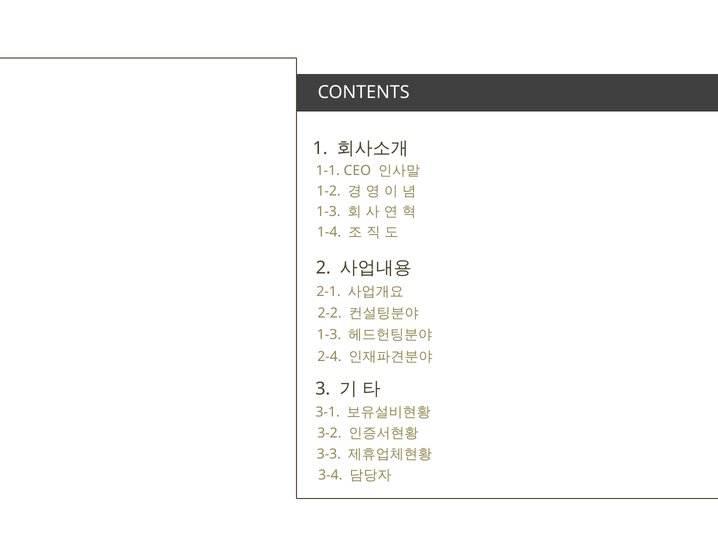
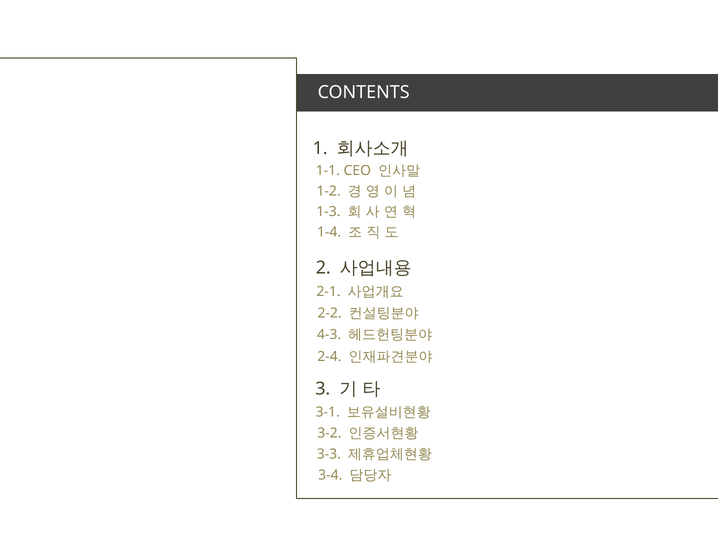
1-3 at (329, 335): 1-3 -> 4-3
